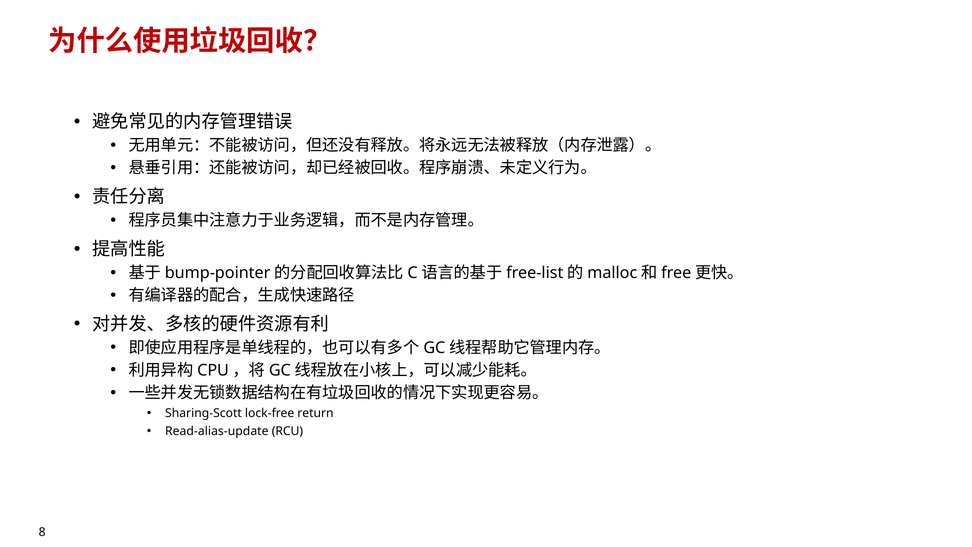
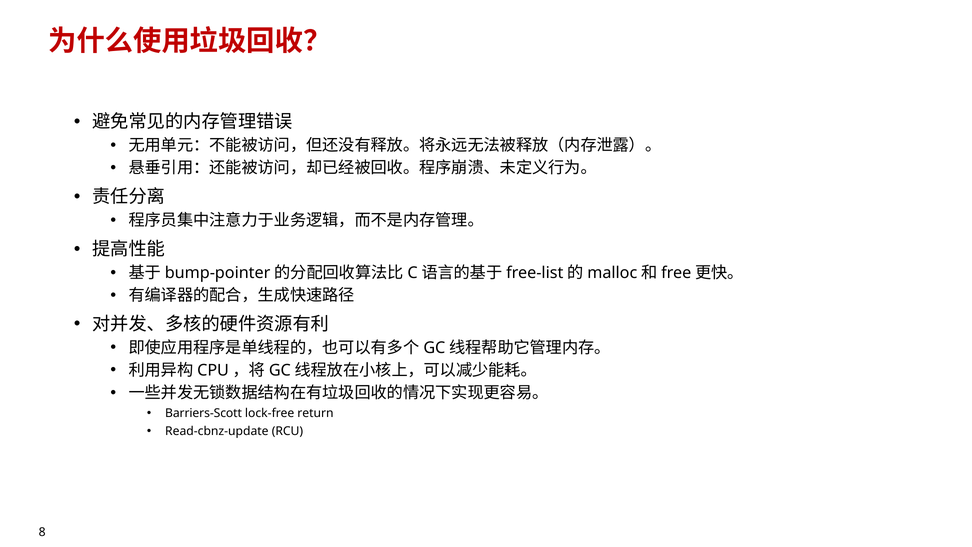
Sharing-Scott: Sharing-Scott -> Barriers-Scott
Read-alias-update: Read-alias-update -> Read-cbnz-update
